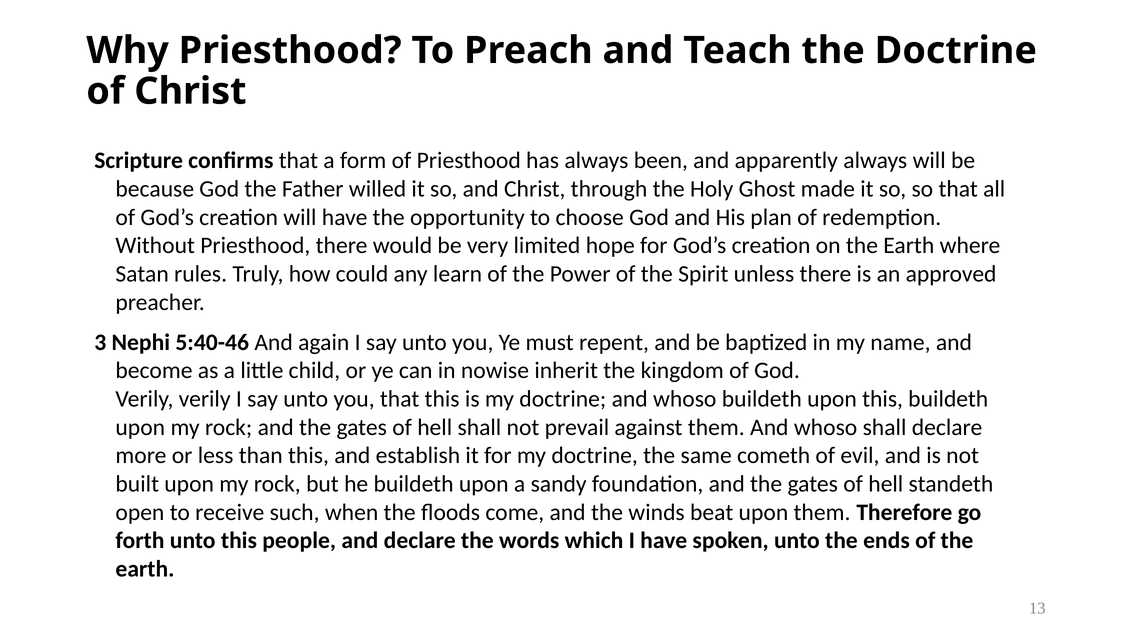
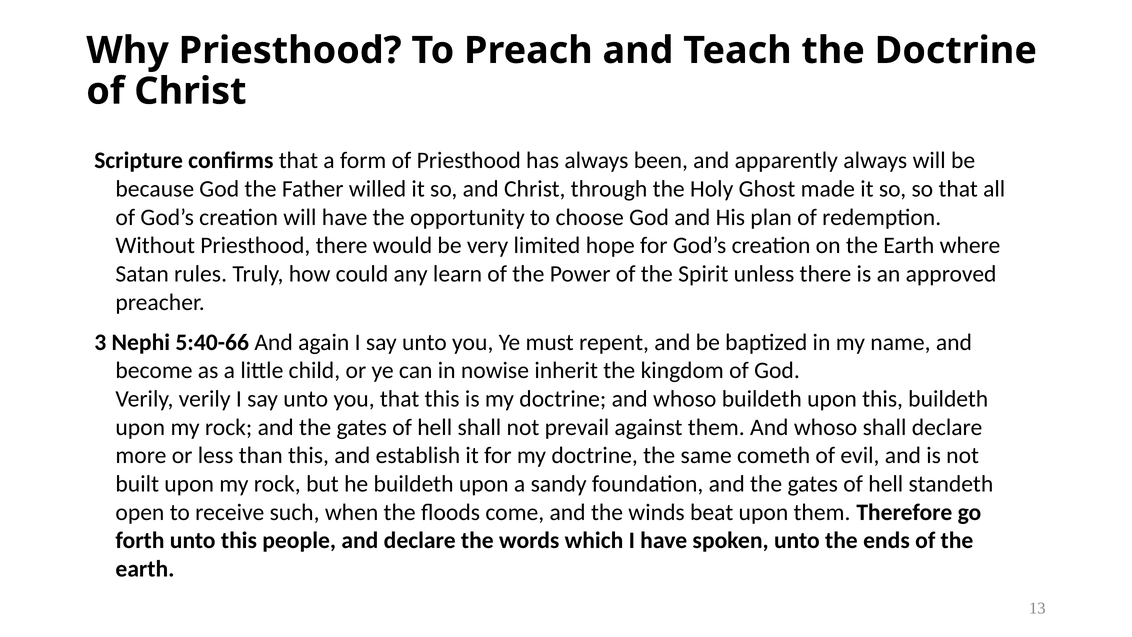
5:40-46: 5:40-46 -> 5:40-66
